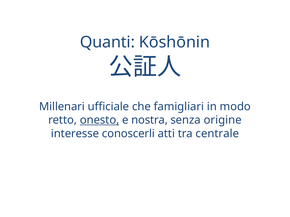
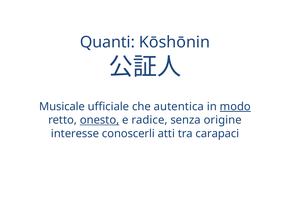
Millenari: Millenari -> Musicale
famigliari: famigliari -> autentica
modo underline: none -> present
nostra: nostra -> radice
centrale: centrale -> carapaci
